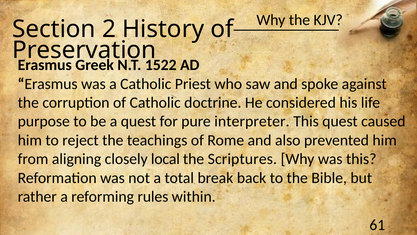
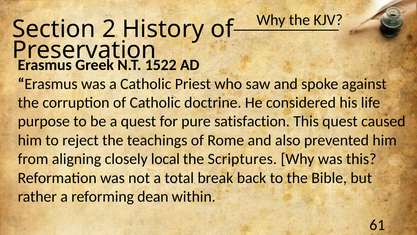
interpreter: interpreter -> satisfaction
rules: rules -> dean
